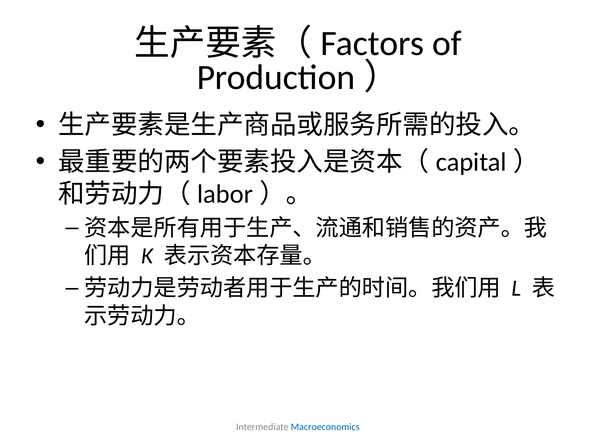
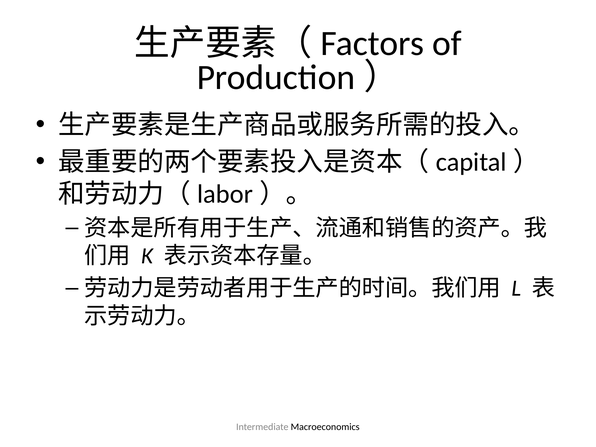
Macroeconomics colour: blue -> black
